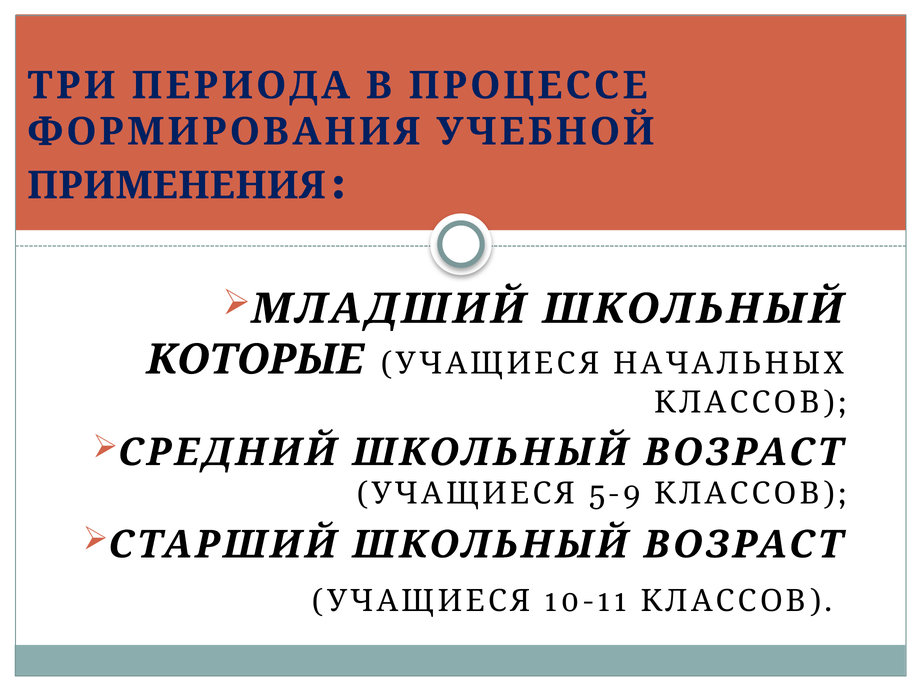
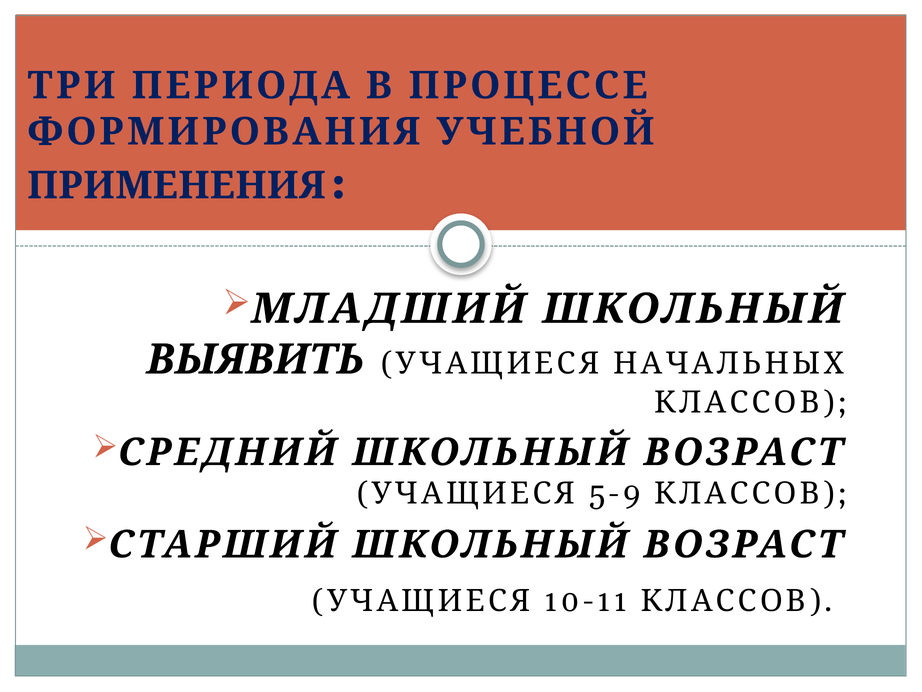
КОТОРЫЕ: КОТОРЫЕ -> ВЫЯВИТЬ
